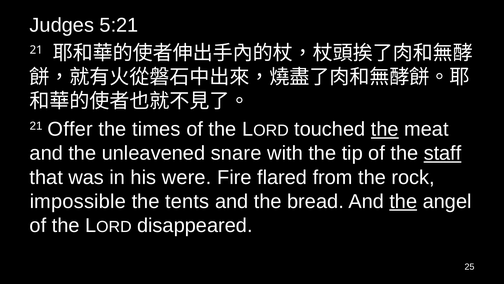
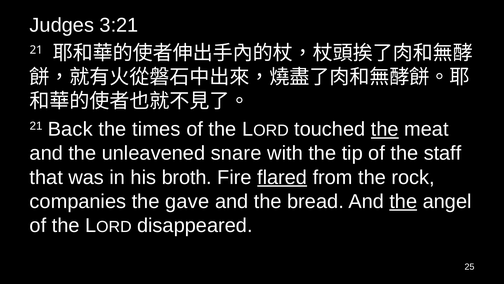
5:21: 5:21 -> 3:21
Offer: Offer -> Back
staff underline: present -> none
were: were -> broth
flared underline: none -> present
impossible: impossible -> companies
tents: tents -> gave
